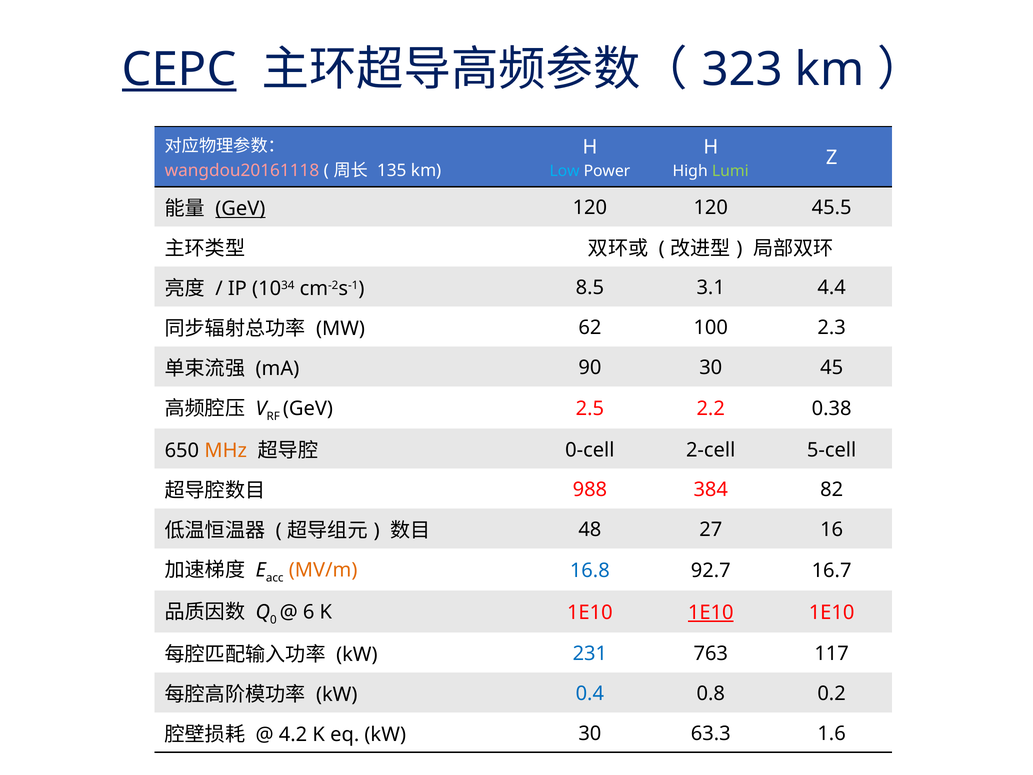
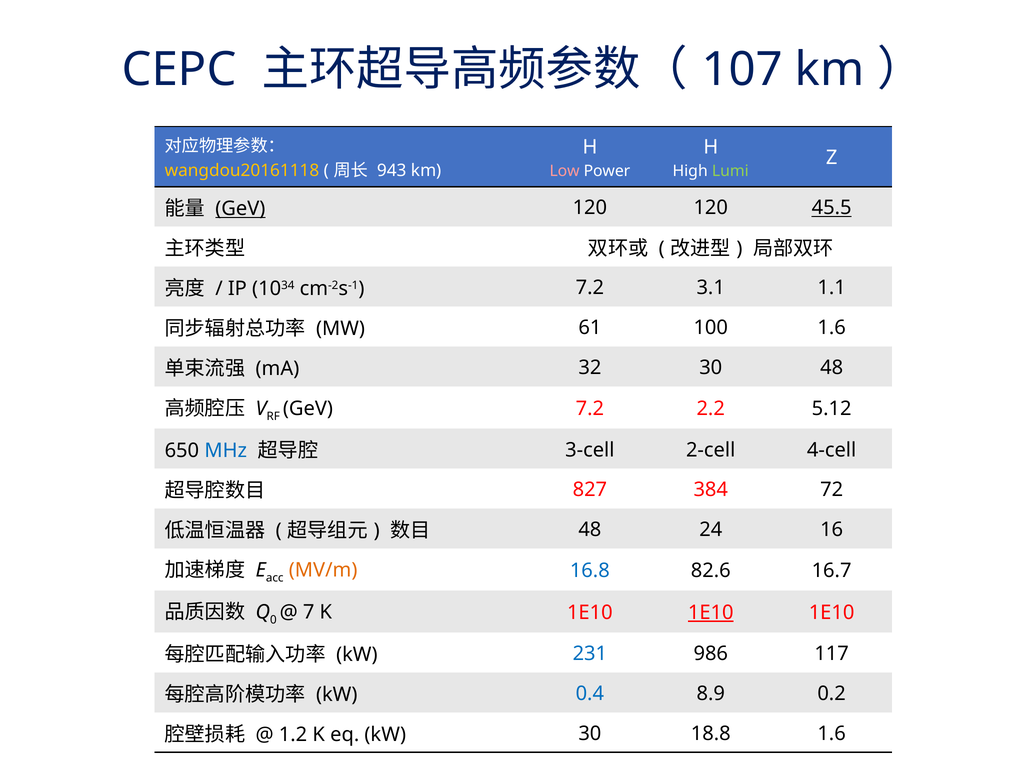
CEPC underline: present -> none
323: 323 -> 107
wangdou20161118 colour: pink -> yellow
135: 135 -> 943
Low colour: light blue -> pink
45.5 underline: none -> present
cm-2s-1 8.5: 8.5 -> 7.2
4.4: 4.4 -> 1.1
62: 62 -> 61
100 2.3: 2.3 -> 1.6
90: 90 -> 32
30 45: 45 -> 48
GeV 2.5: 2.5 -> 7.2
0.38: 0.38 -> 5.12
MHz colour: orange -> blue
0-cell: 0-cell -> 3-cell
5-cell: 5-cell -> 4-cell
988: 988 -> 827
82: 82 -> 72
27: 27 -> 24
92.7: 92.7 -> 82.6
6: 6 -> 7
763: 763 -> 986
0.8: 0.8 -> 8.9
4.2: 4.2 -> 1.2
63.3: 63.3 -> 18.8
